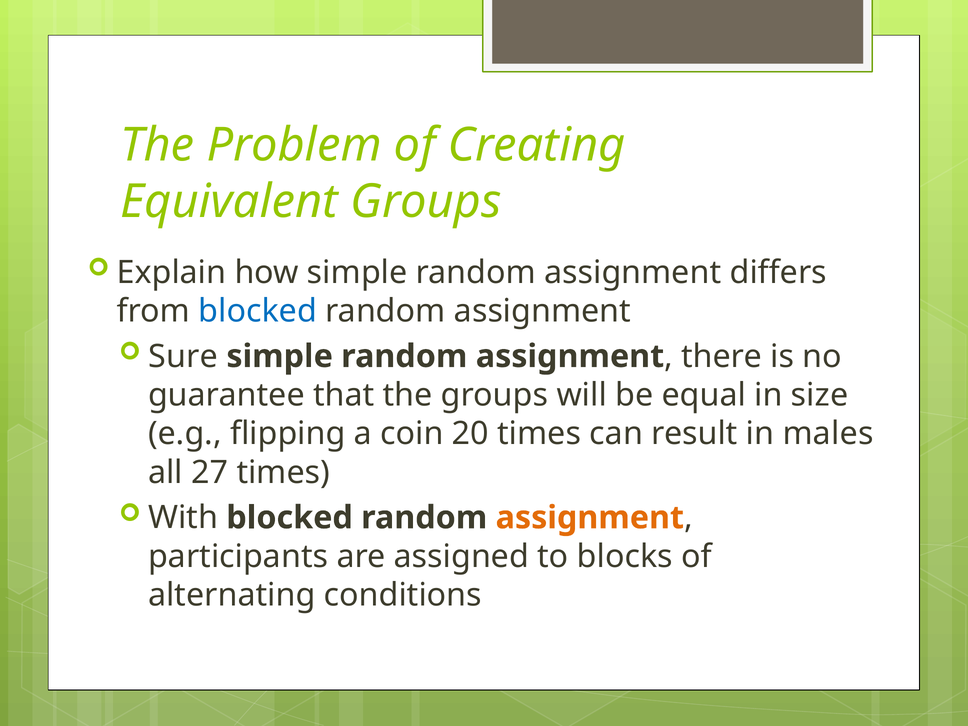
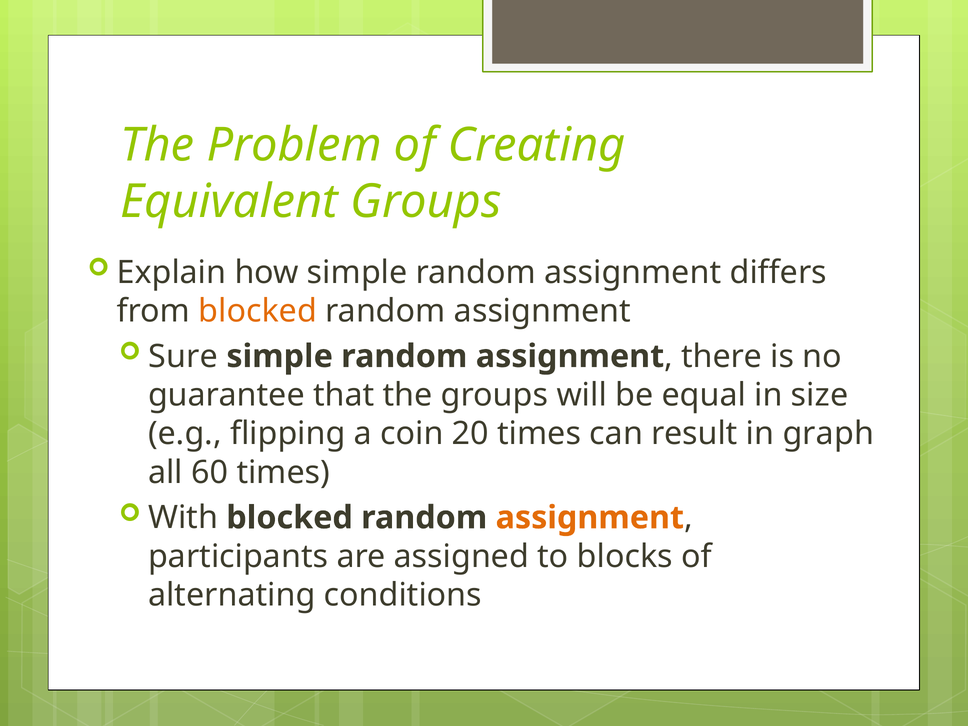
blocked at (258, 311) colour: blue -> orange
males: males -> graph
27: 27 -> 60
